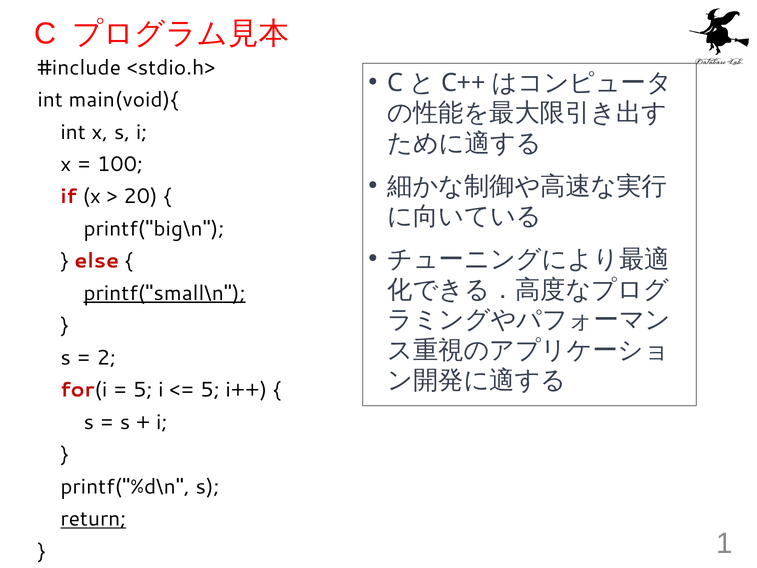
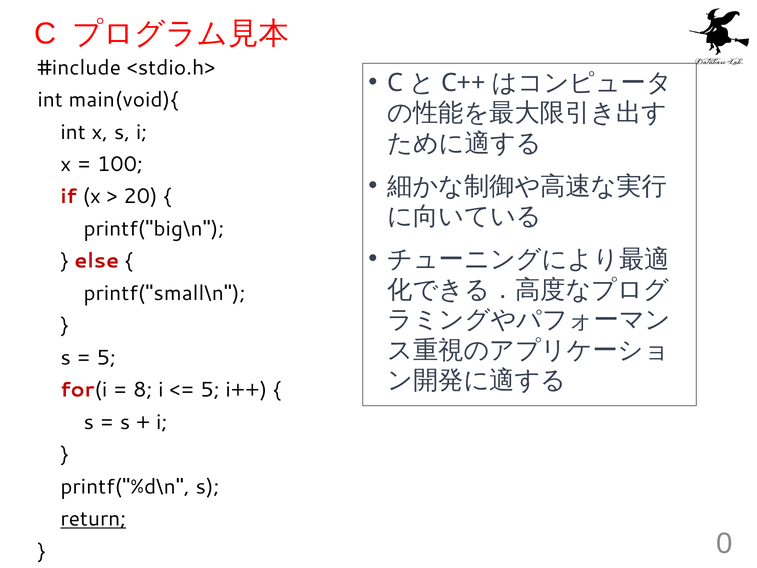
printf("small\n underline: present -> none
2 at (106, 358): 2 -> 5
5 at (143, 390): 5 -> 8
1: 1 -> 0
